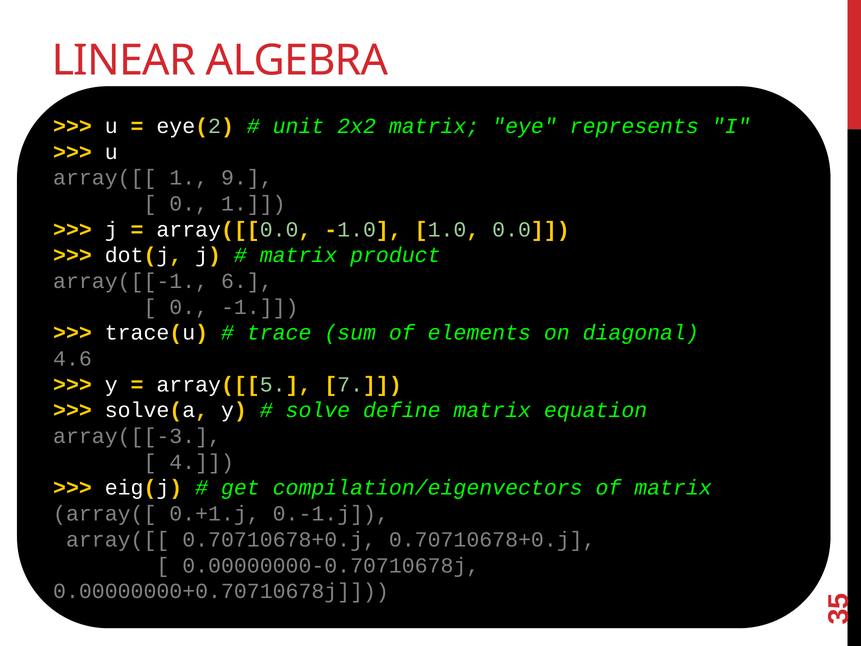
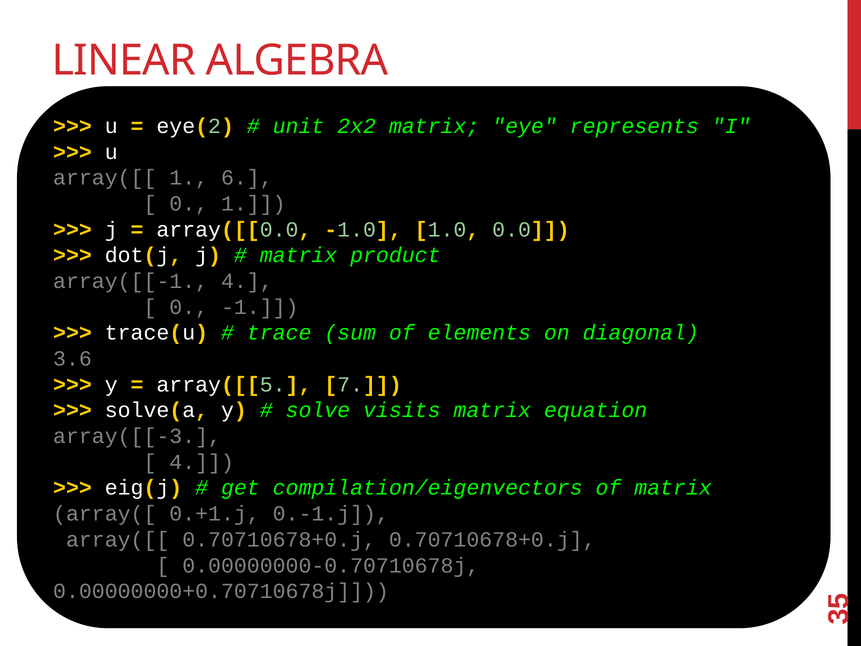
9: 9 -> 6
array([[-1 6: 6 -> 4
4.6: 4.6 -> 3.6
define: define -> visits
